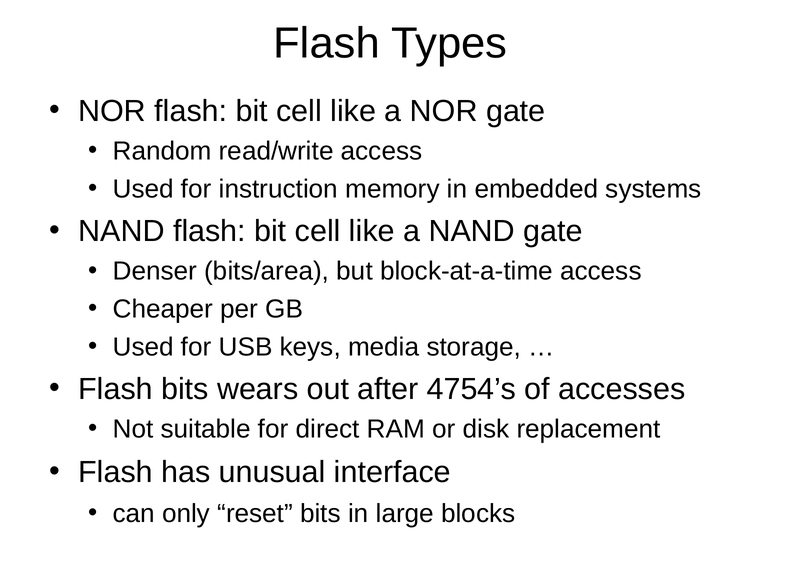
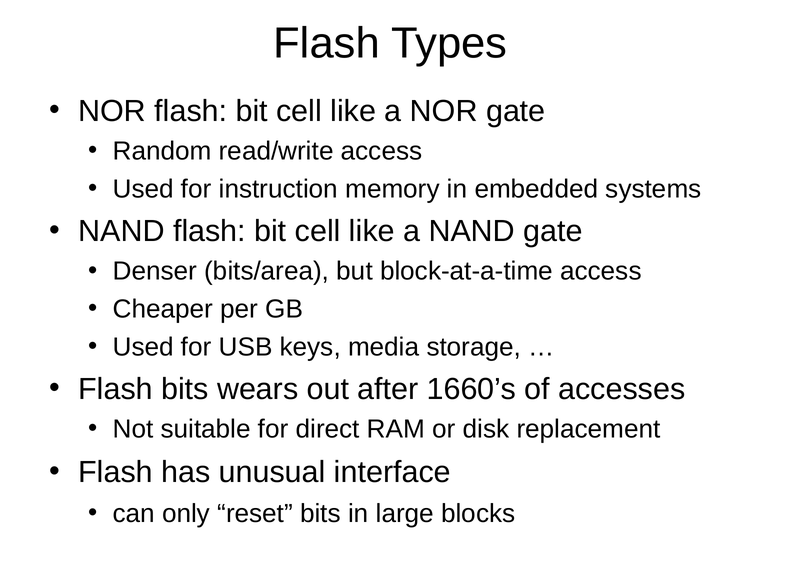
4754’s: 4754’s -> 1660’s
